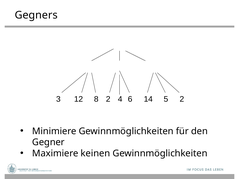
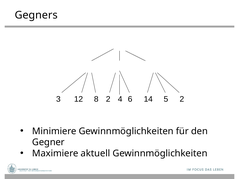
keinen: keinen -> aktuell
